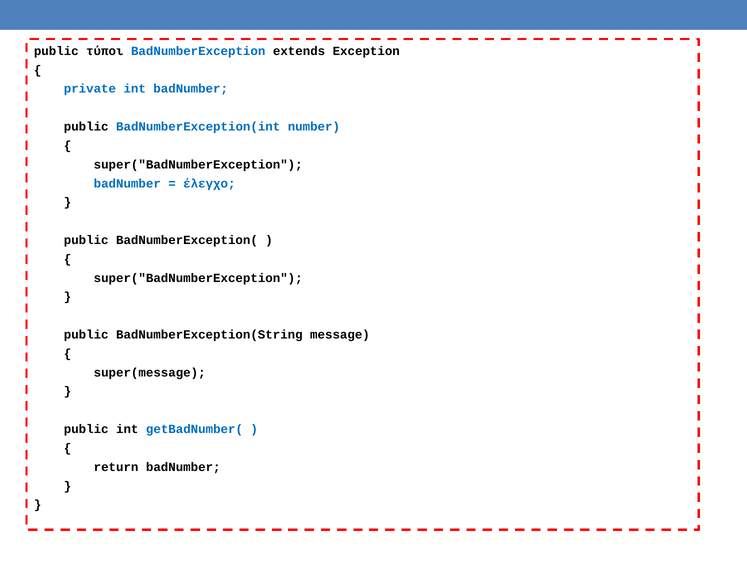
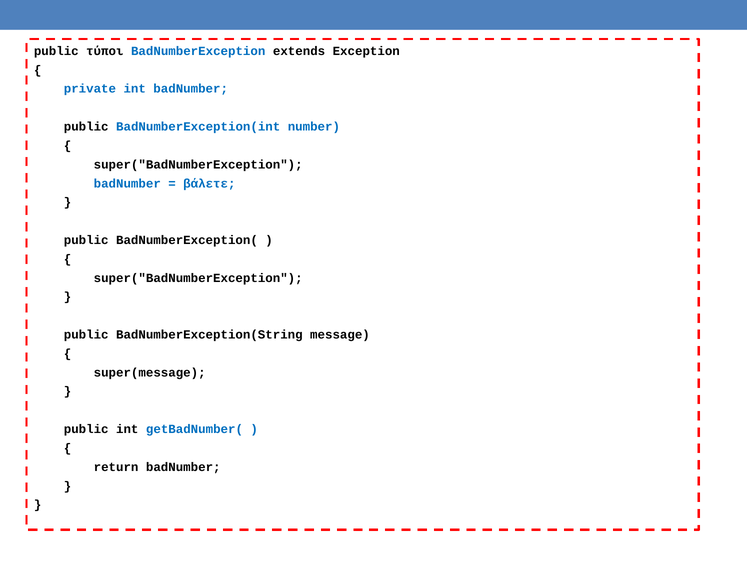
έλεγχο: έλεγχο -> βάλετε
